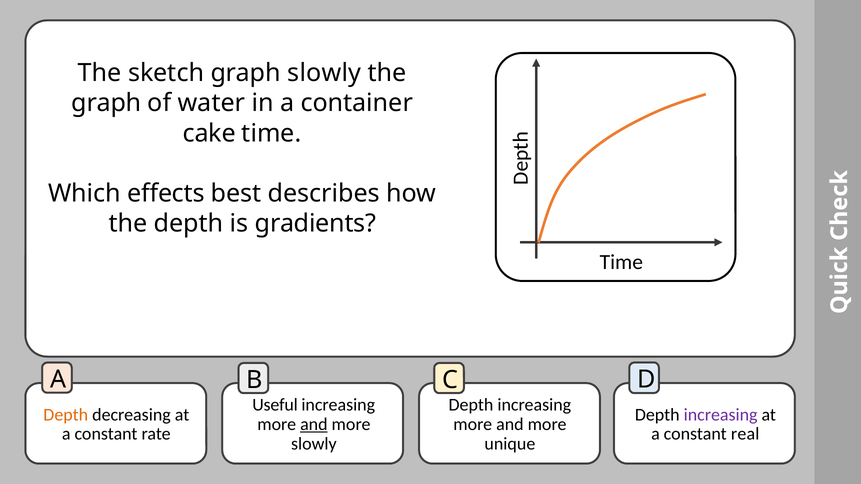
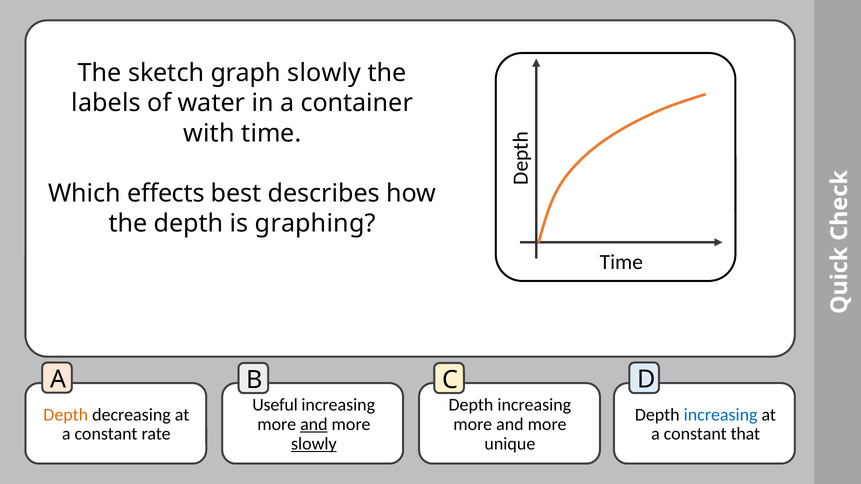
graph at (106, 103): graph -> labels
cake: cake -> with
gradients: gradients -> graphing
increasing at (721, 415) colour: purple -> blue
real: real -> that
slowly at (314, 444) underline: none -> present
